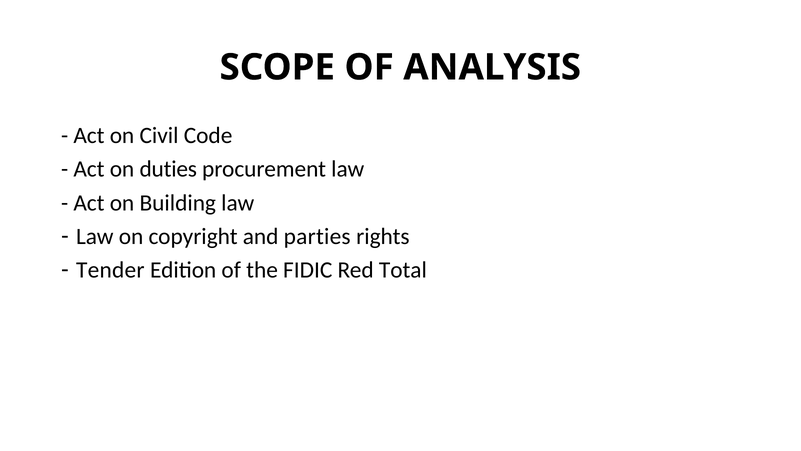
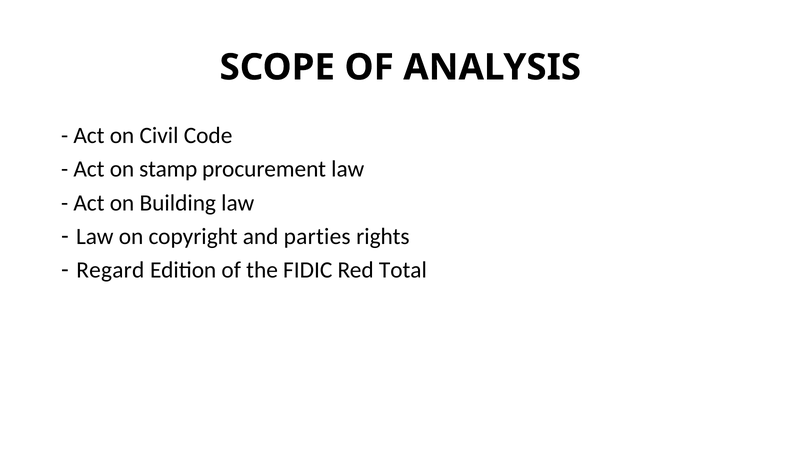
duties: duties -> stamp
Tender: Tender -> Regard
